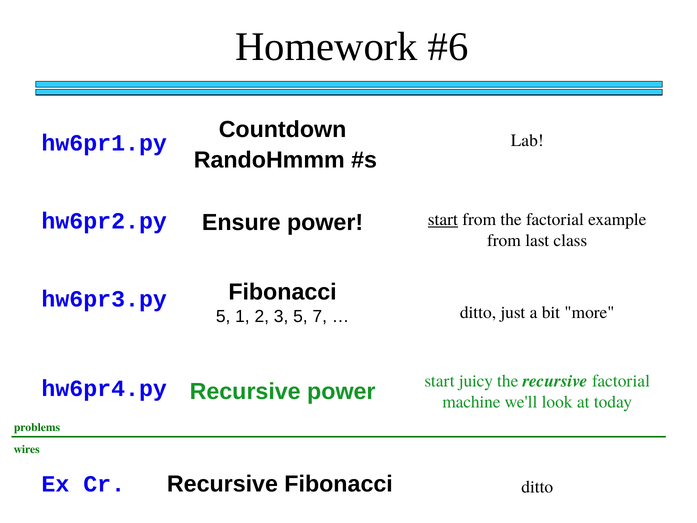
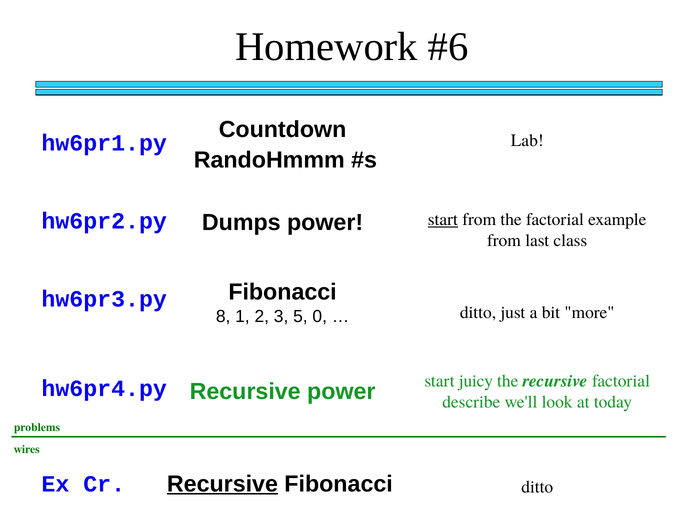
Ensure: Ensure -> Dumps
5 at (223, 317): 5 -> 8
7: 7 -> 0
machine: machine -> describe
Recursive at (222, 484) underline: none -> present
